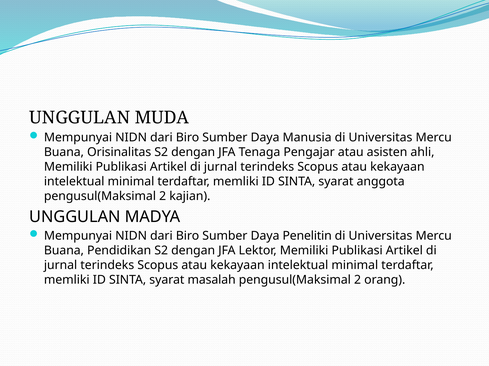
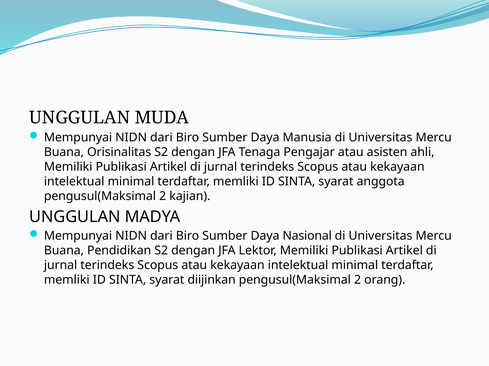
Penelitin: Penelitin -> Nasional
masalah: masalah -> diijinkan
